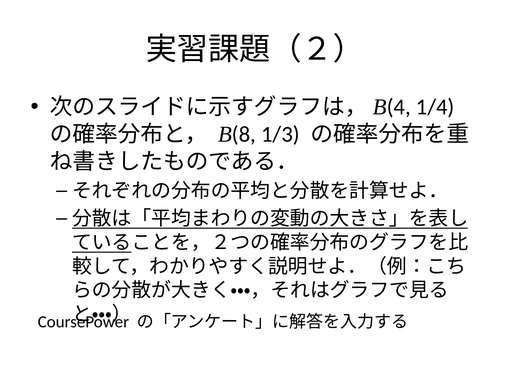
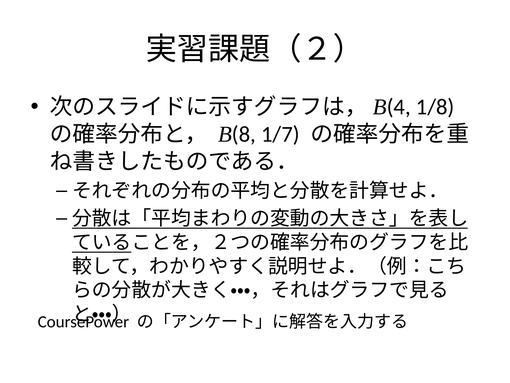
1/4: 1/4 -> 1/8
1/3: 1/3 -> 1/7
